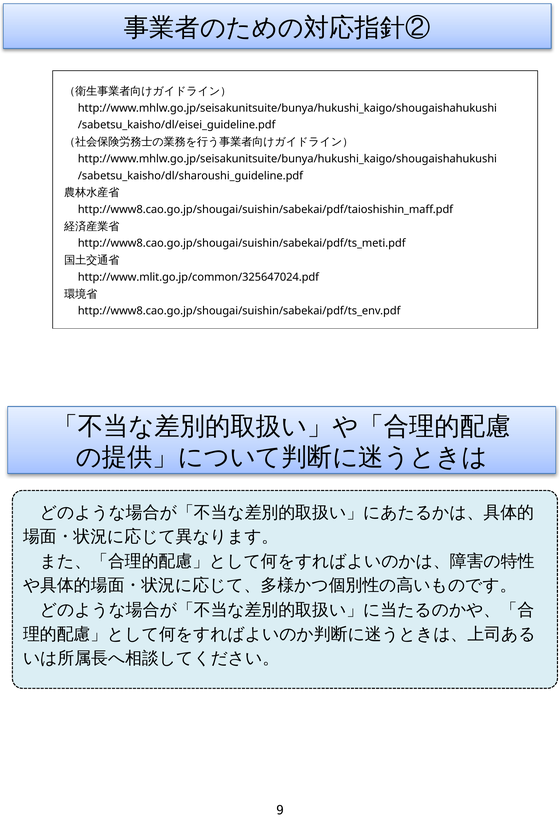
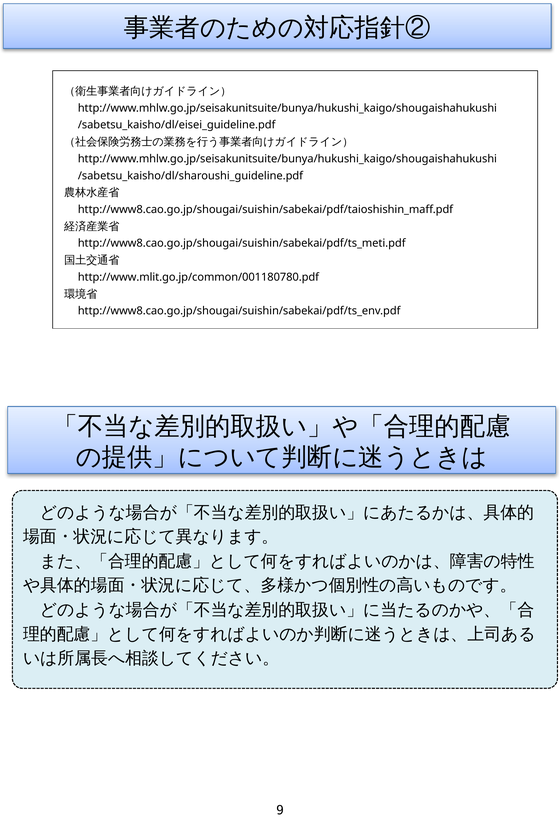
http://www.mlit.go.jp/common/325647024.pdf: http://www.mlit.go.jp/common/325647024.pdf -> http://www.mlit.go.jp/common/001180780.pdf
